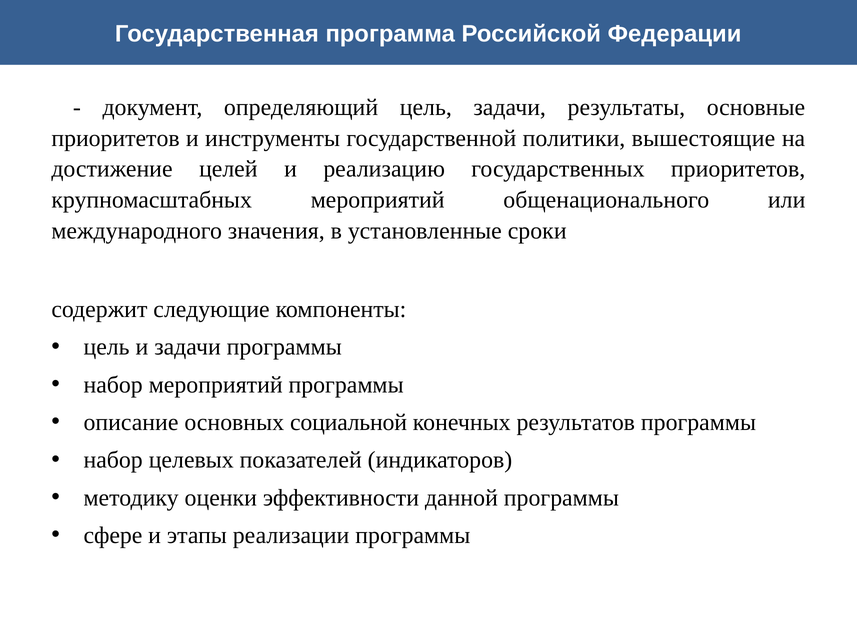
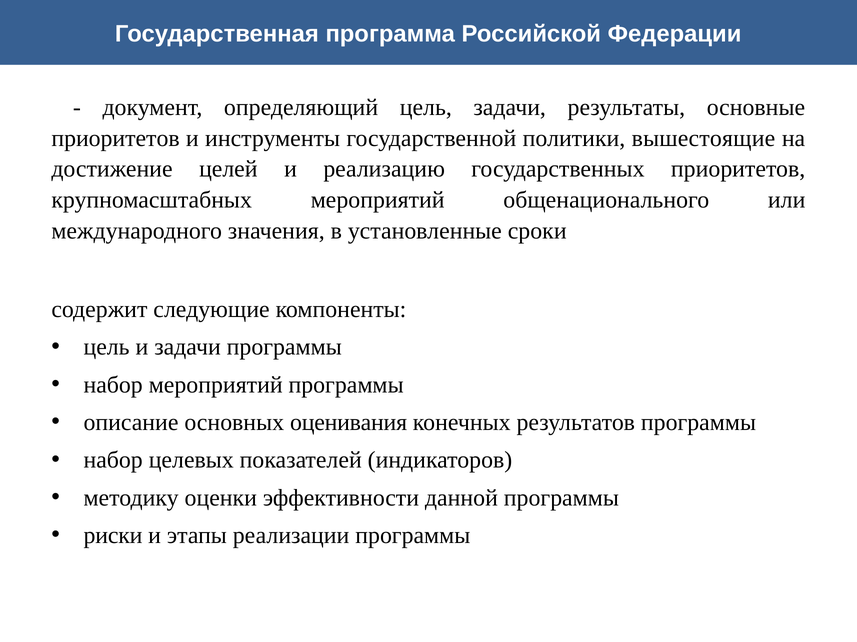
социальной: социальной -> оценивания
сфере: сфере -> риски
